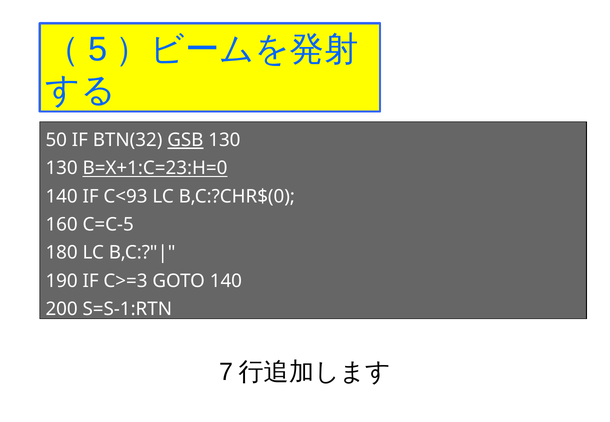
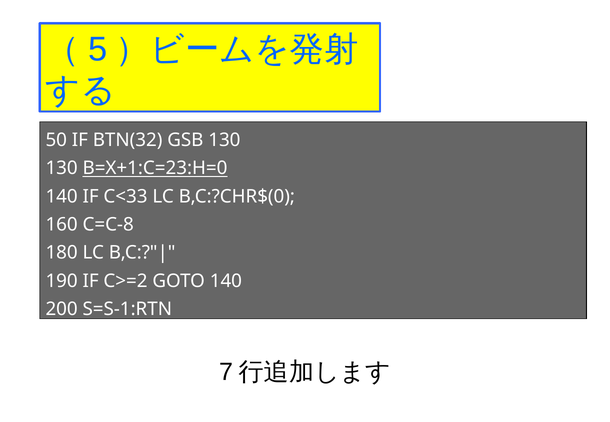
GSB underline: present -> none
C<93: C<93 -> C<33
C=C-5: C=C-5 -> C=C-8
C>=3: C>=3 -> C>=2
